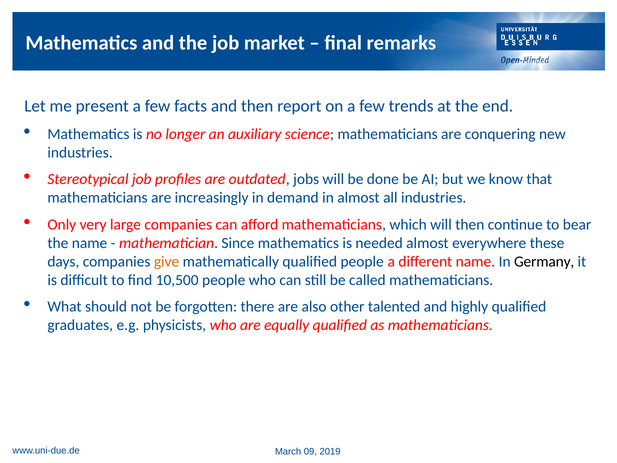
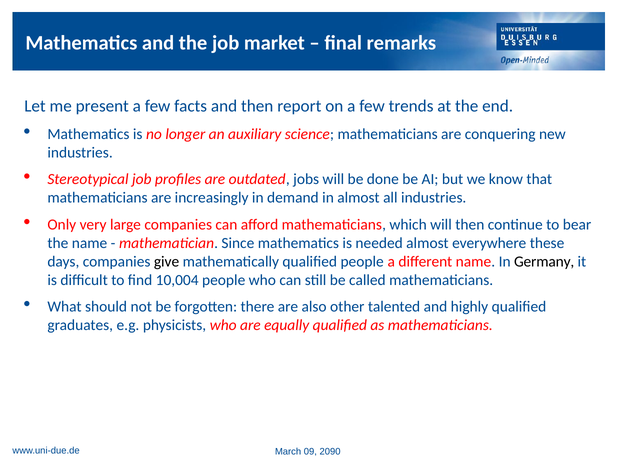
give colour: orange -> black
10,500: 10,500 -> 10,004
2019: 2019 -> 2090
